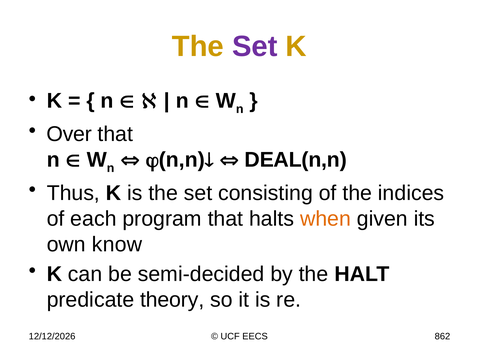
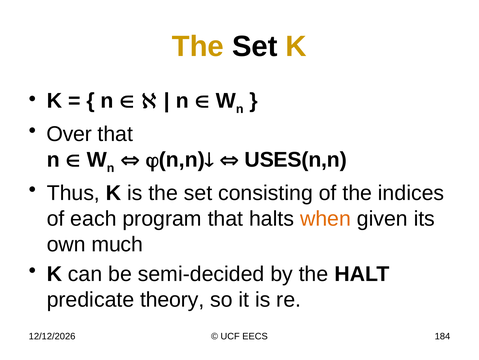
Set at (255, 46) colour: purple -> black
DEAL(n,n: DEAL(n,n -> USES(n,n
know: know -> much
862: 862 -> 184
